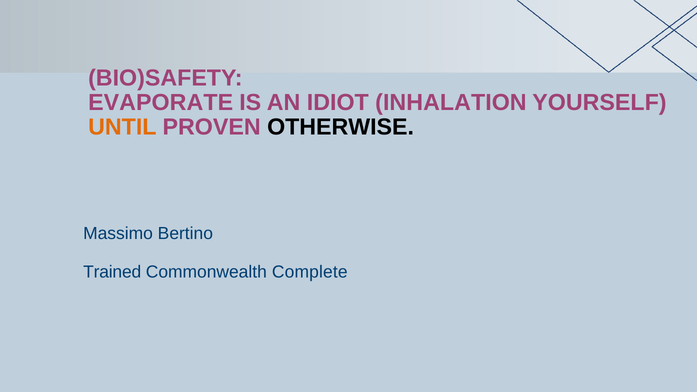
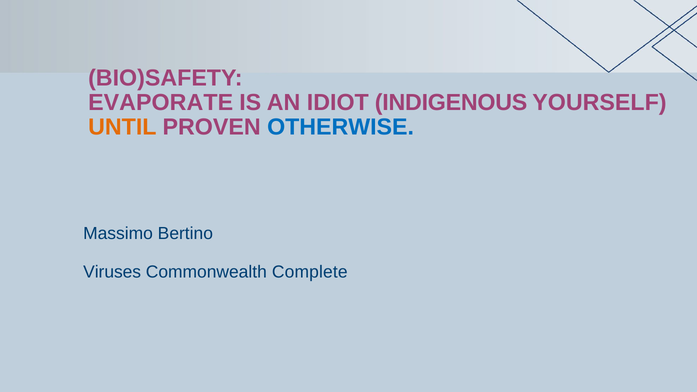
INHALATION: INHALATION -> INDIGENOUS
OTHERWISE colour: black -> blue
Trained: Trained -> Viruses
